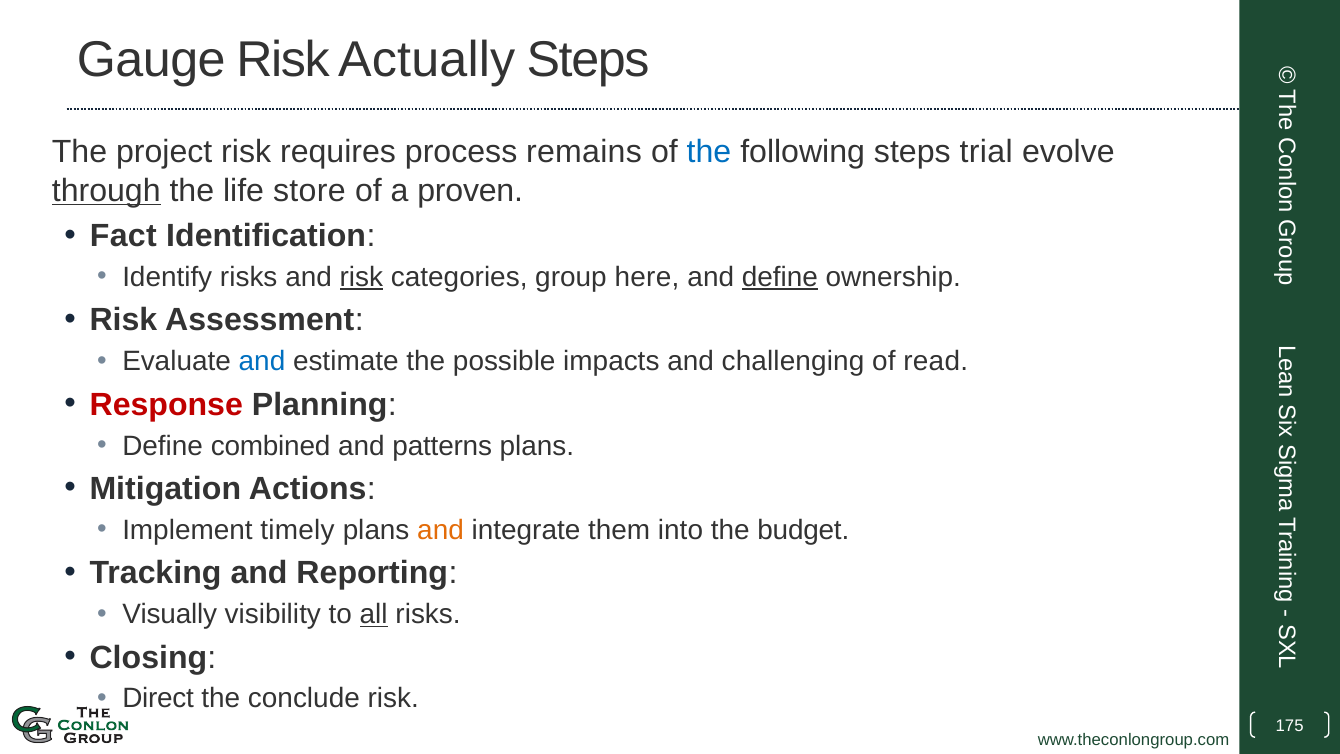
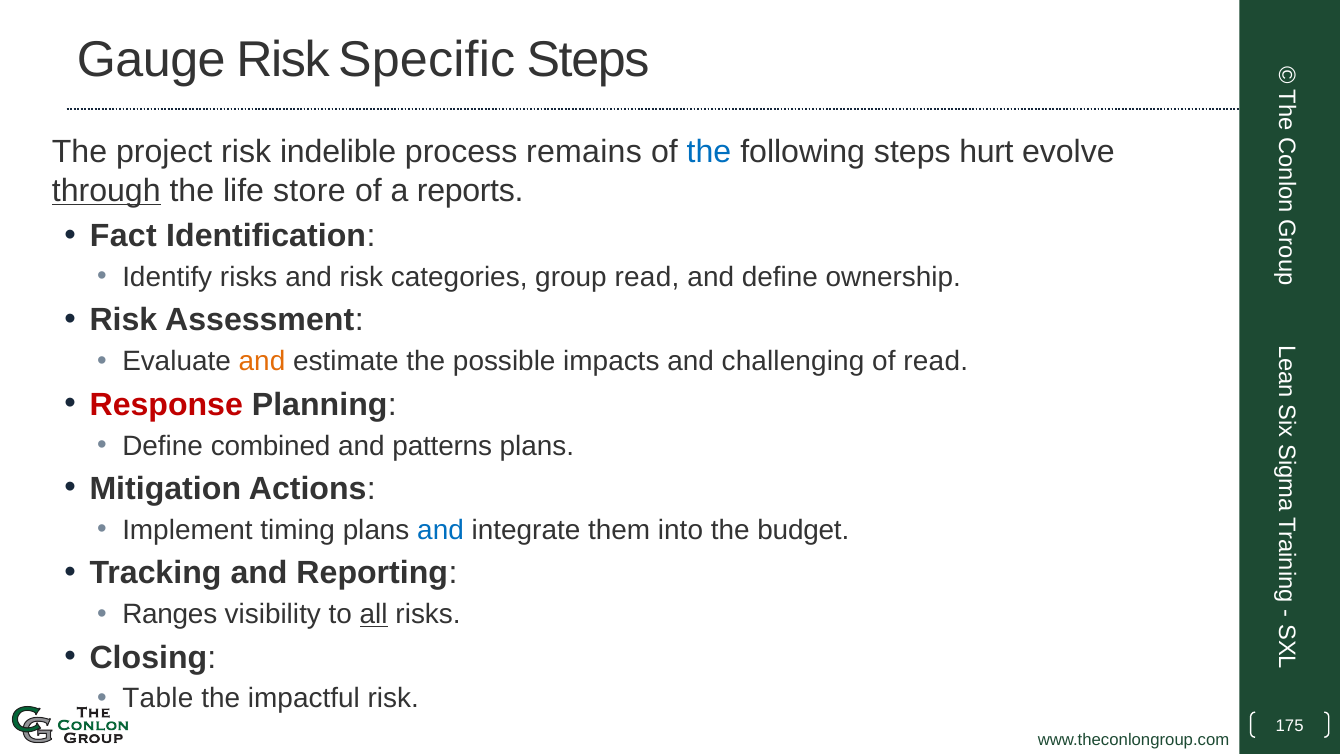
Actually: Actually -> Specific
requires: requires -> indelible
trial: trial -> hurt
proven: proven -> reports
risk at (361, 277) underline: present -> none
group here: here -> read
define at (780, 277) underline: present -> none
and at (262, 361) colour: blue -> orange
timely: timely -> timing
and at (441, 530) colour: orange -> blue
Visually: Visually -> Ranges
Direct: Direct -> Table
conclude: conclude -> impactful
